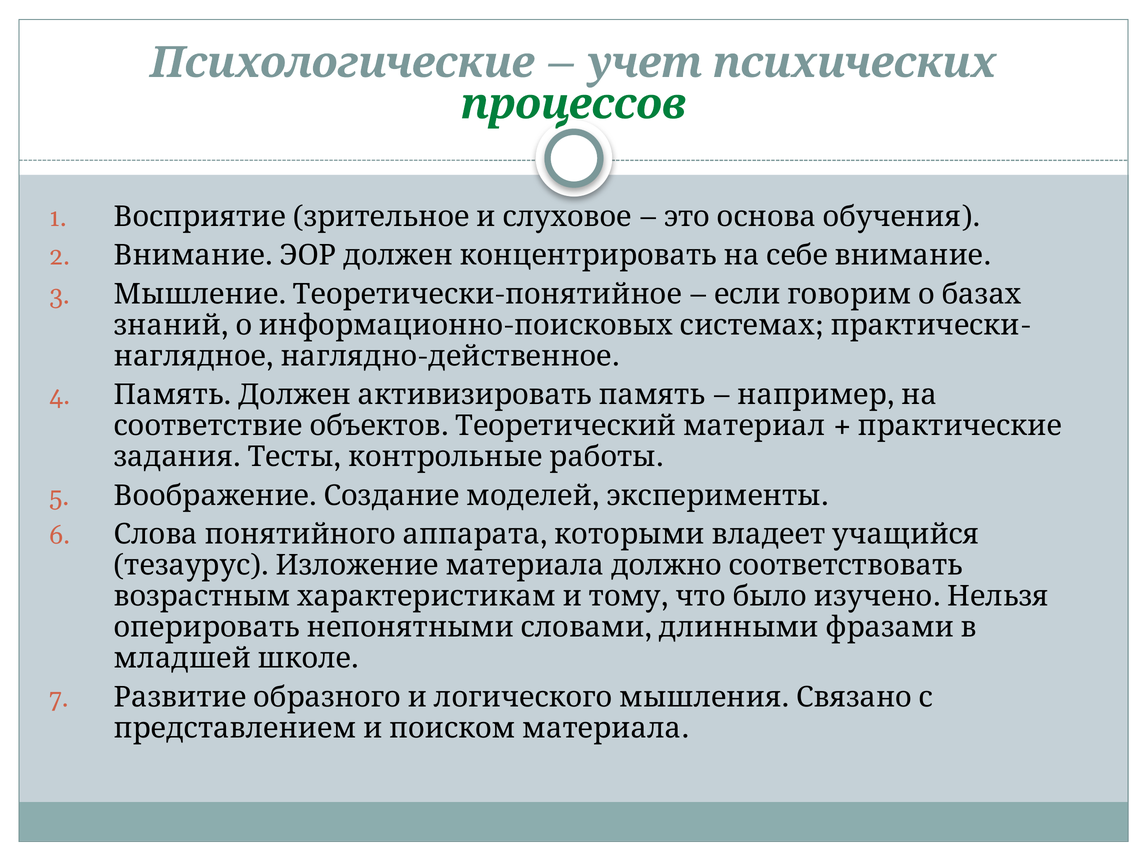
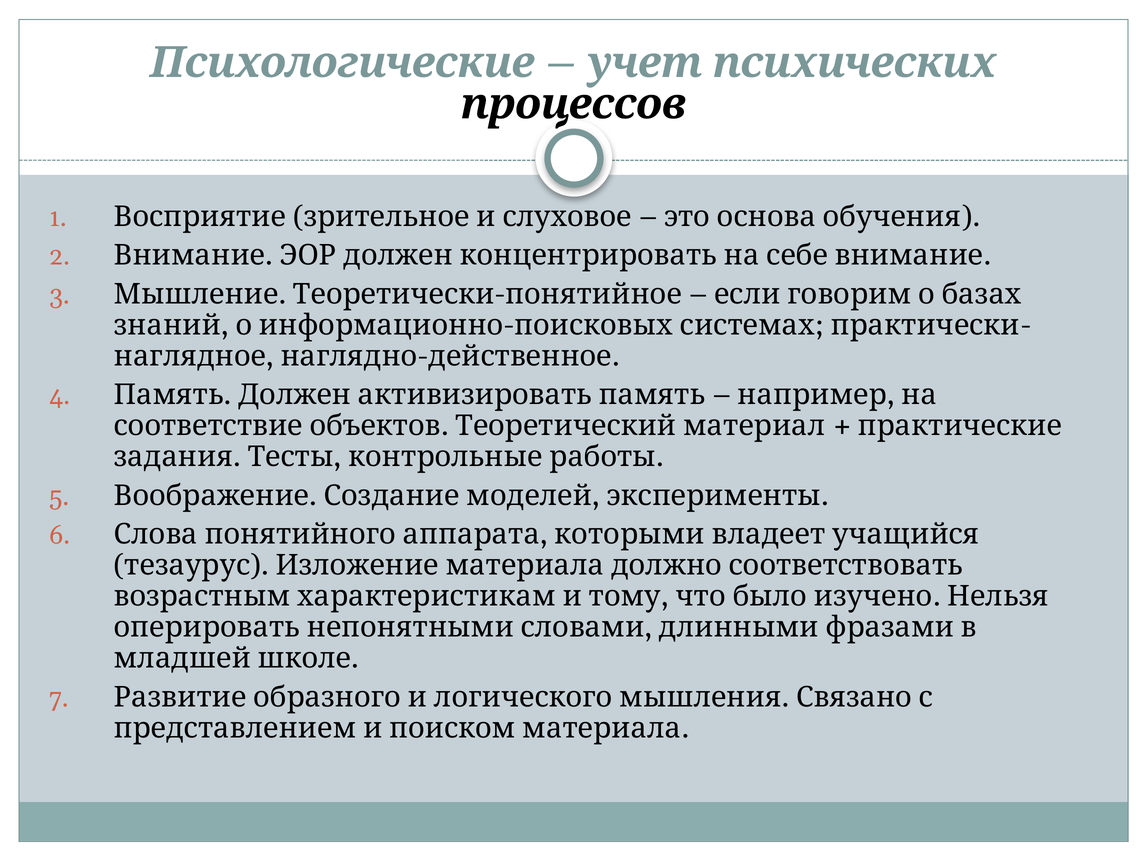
процессов colour: green -> black
